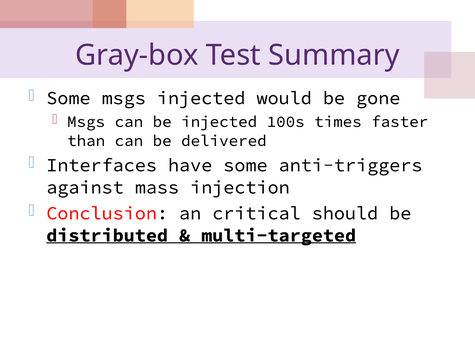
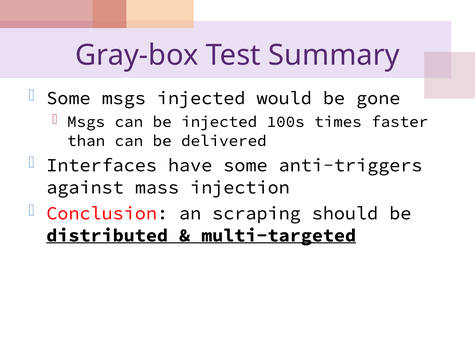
critical: critical -> scraping
